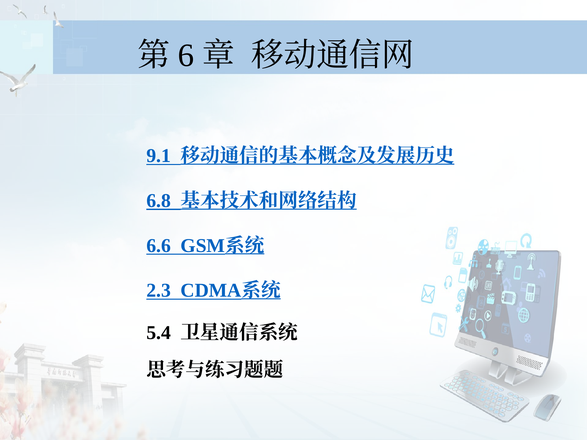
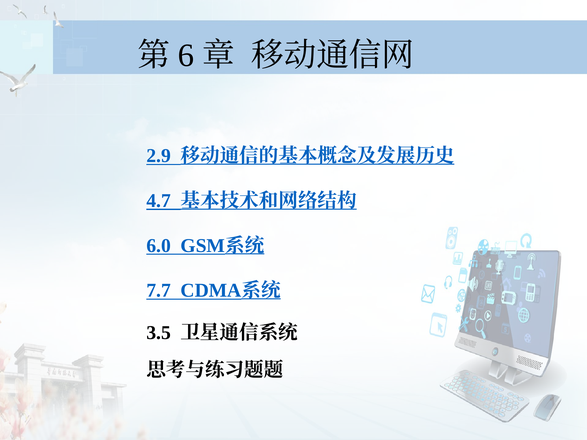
9.1: 9.1 -> 2.9
6.8: 6.8 -> 4.7
6.6: 6.6 -> 6.0
2.3: 2.3 -> 7.7
5.4: 5.4 -> 3.5
